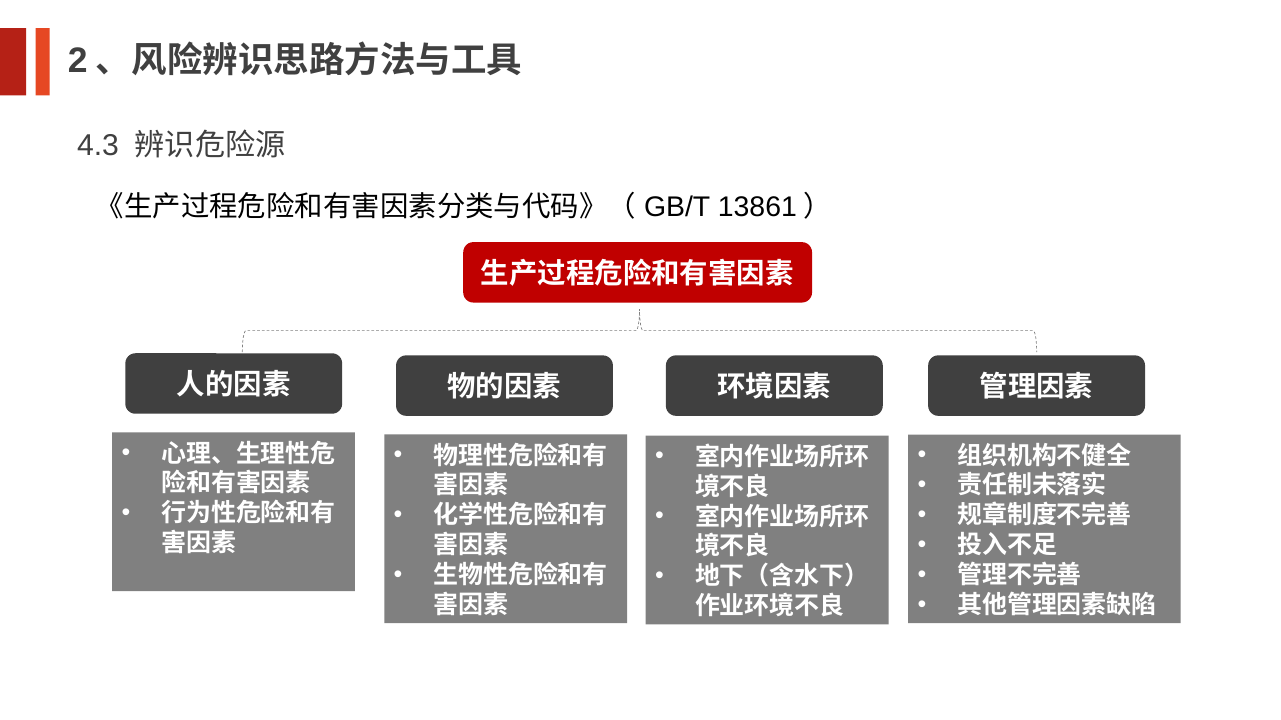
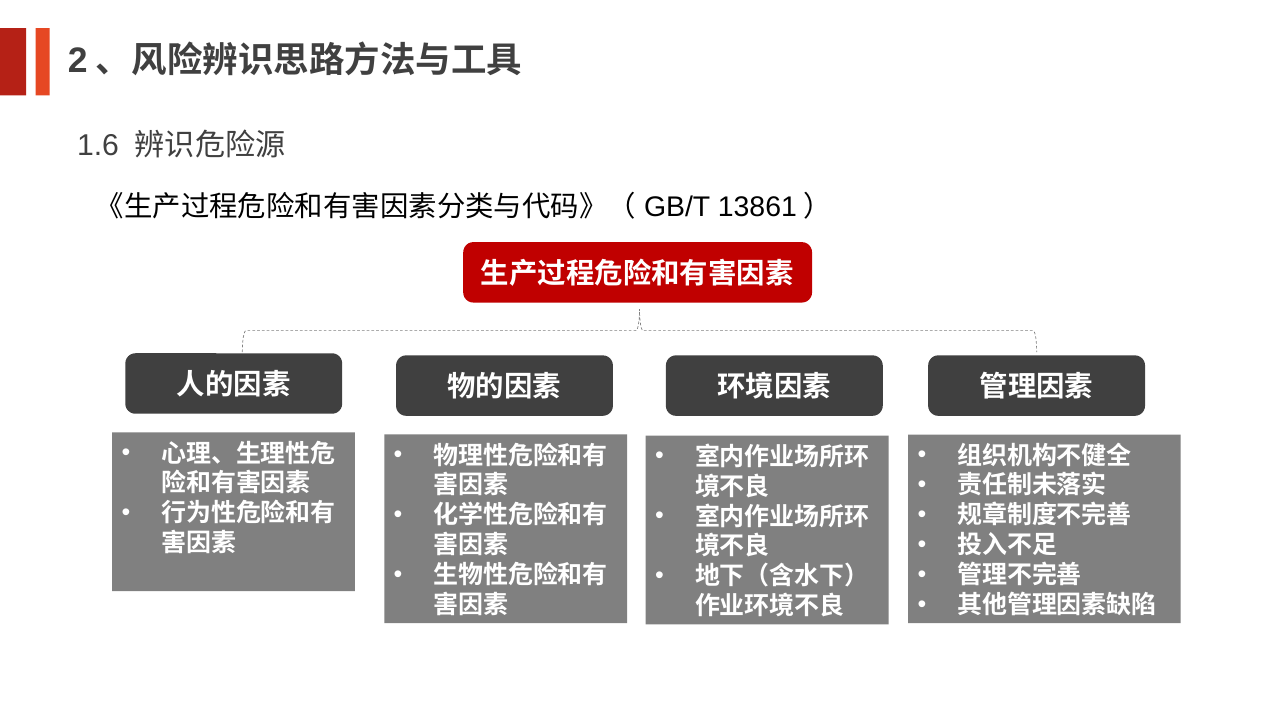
4.3: 4.3 -> 1.6
